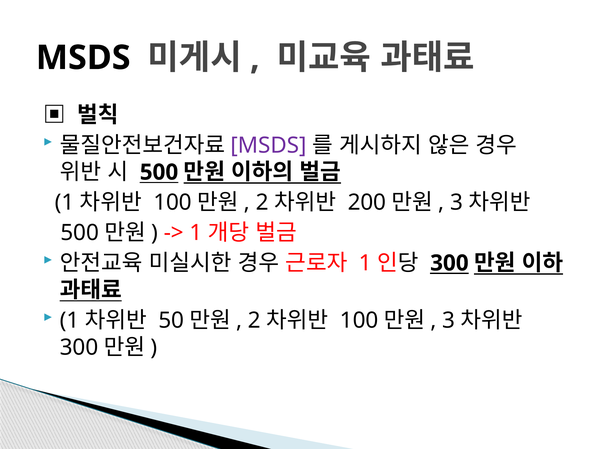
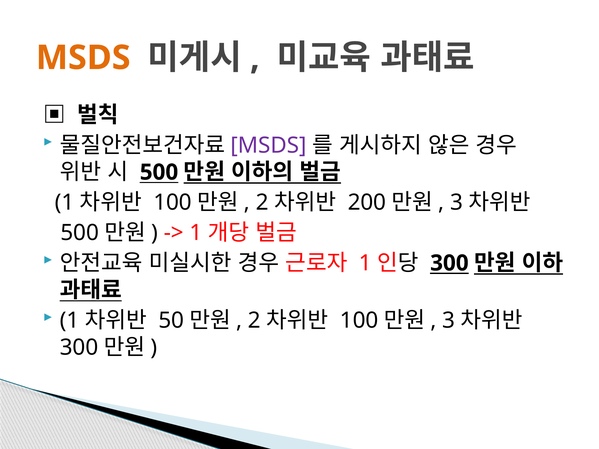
MSDS at (83, 58) colour: black -> orange
